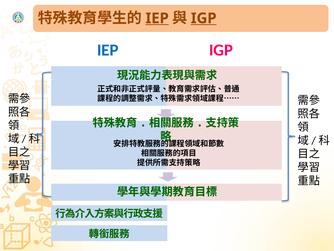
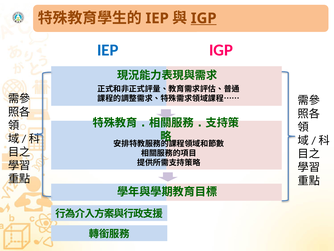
IEP at (157, 18) underline: present -> none
